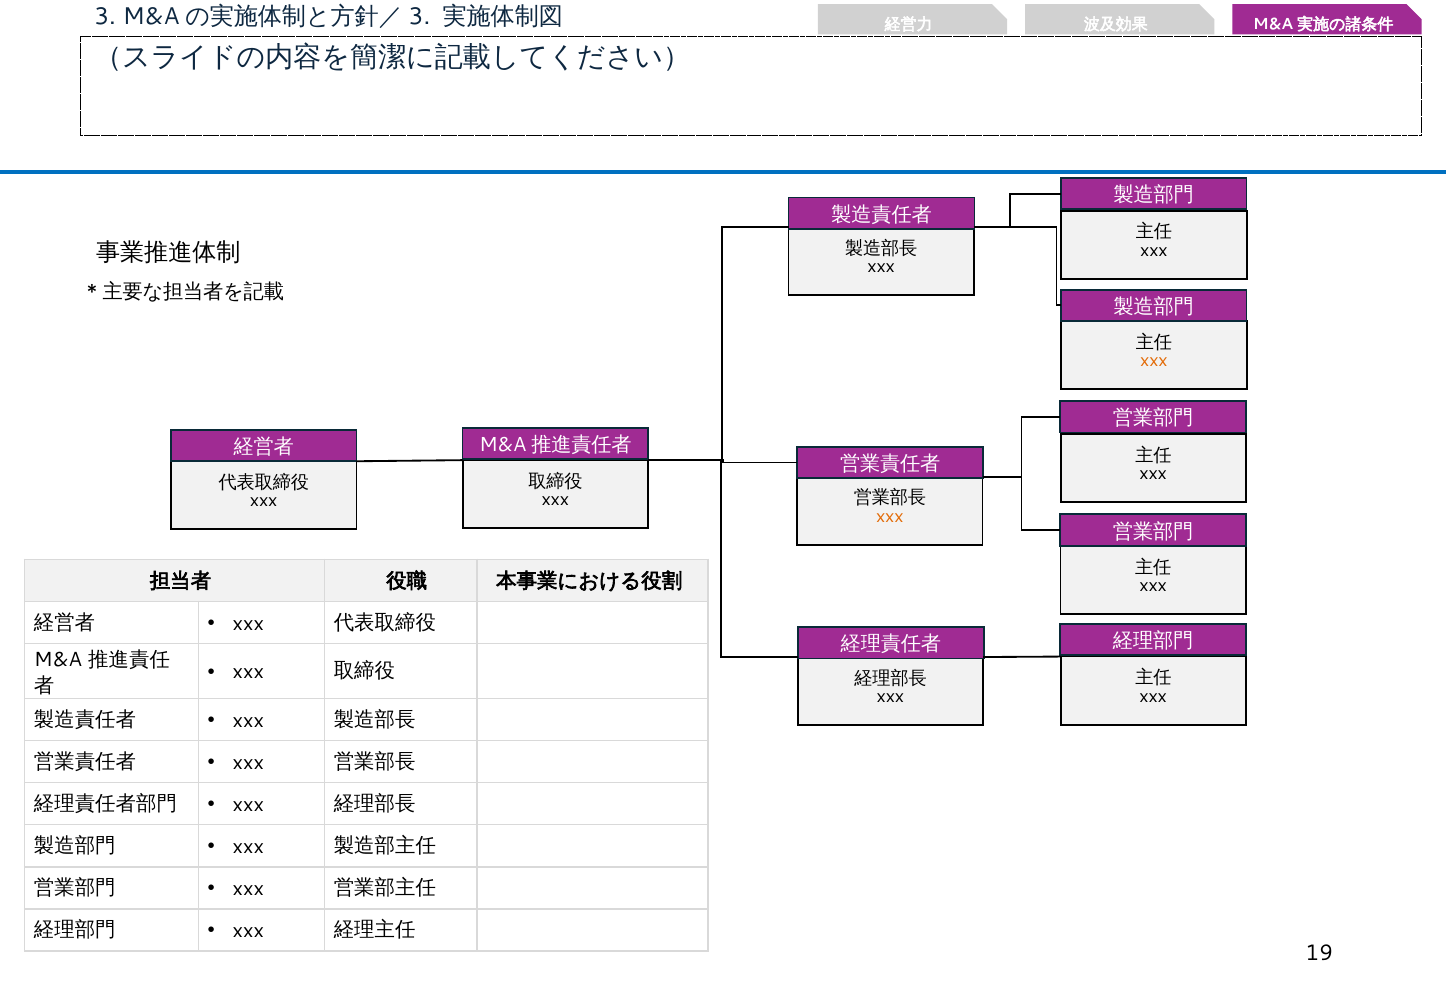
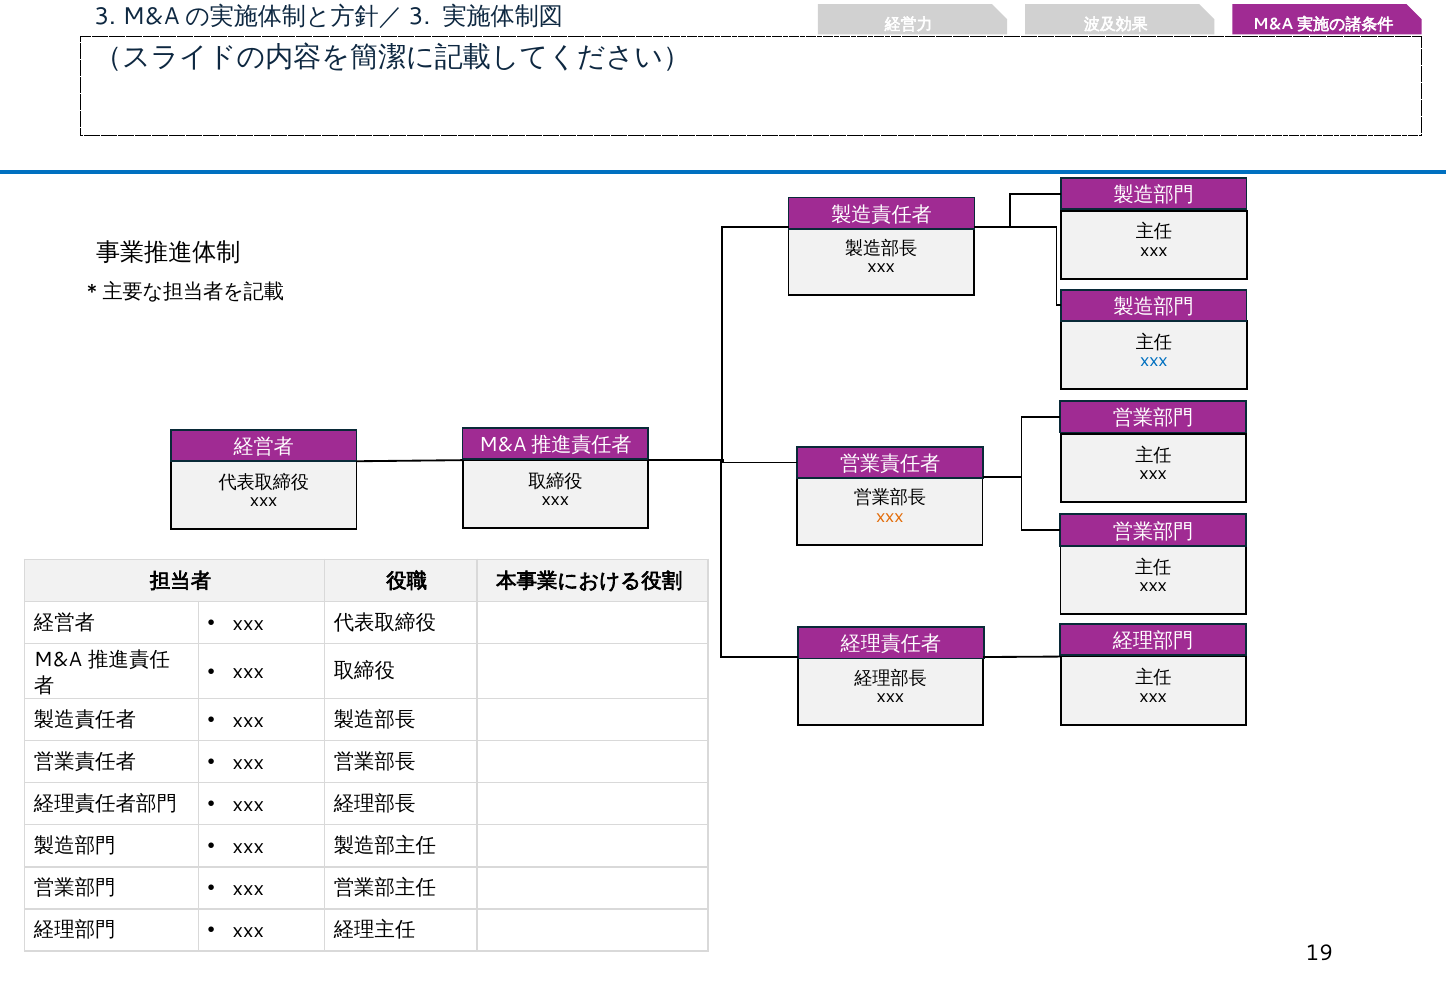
xxx at (1154, 361) colour: orange -> blue
